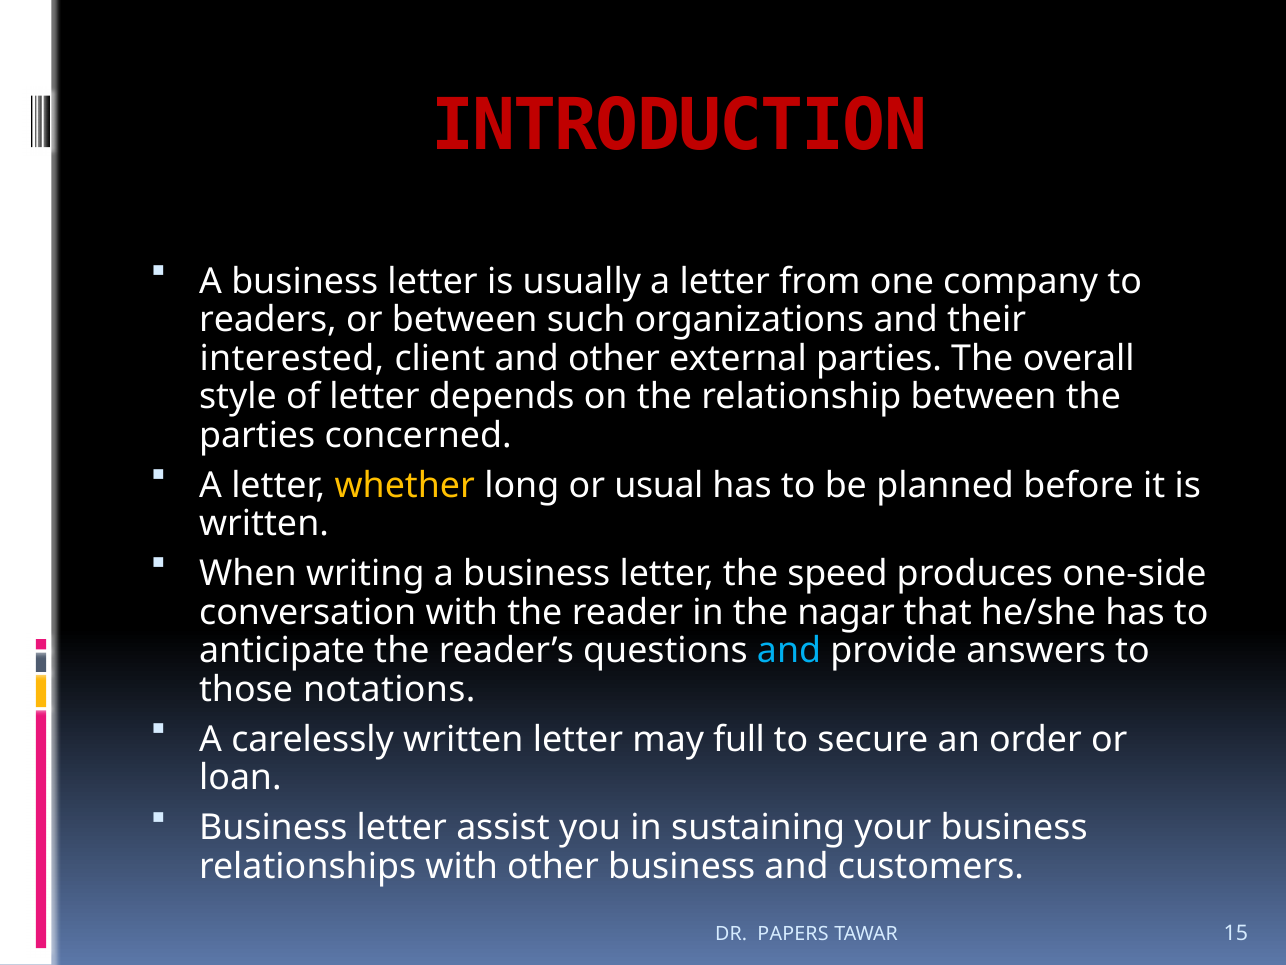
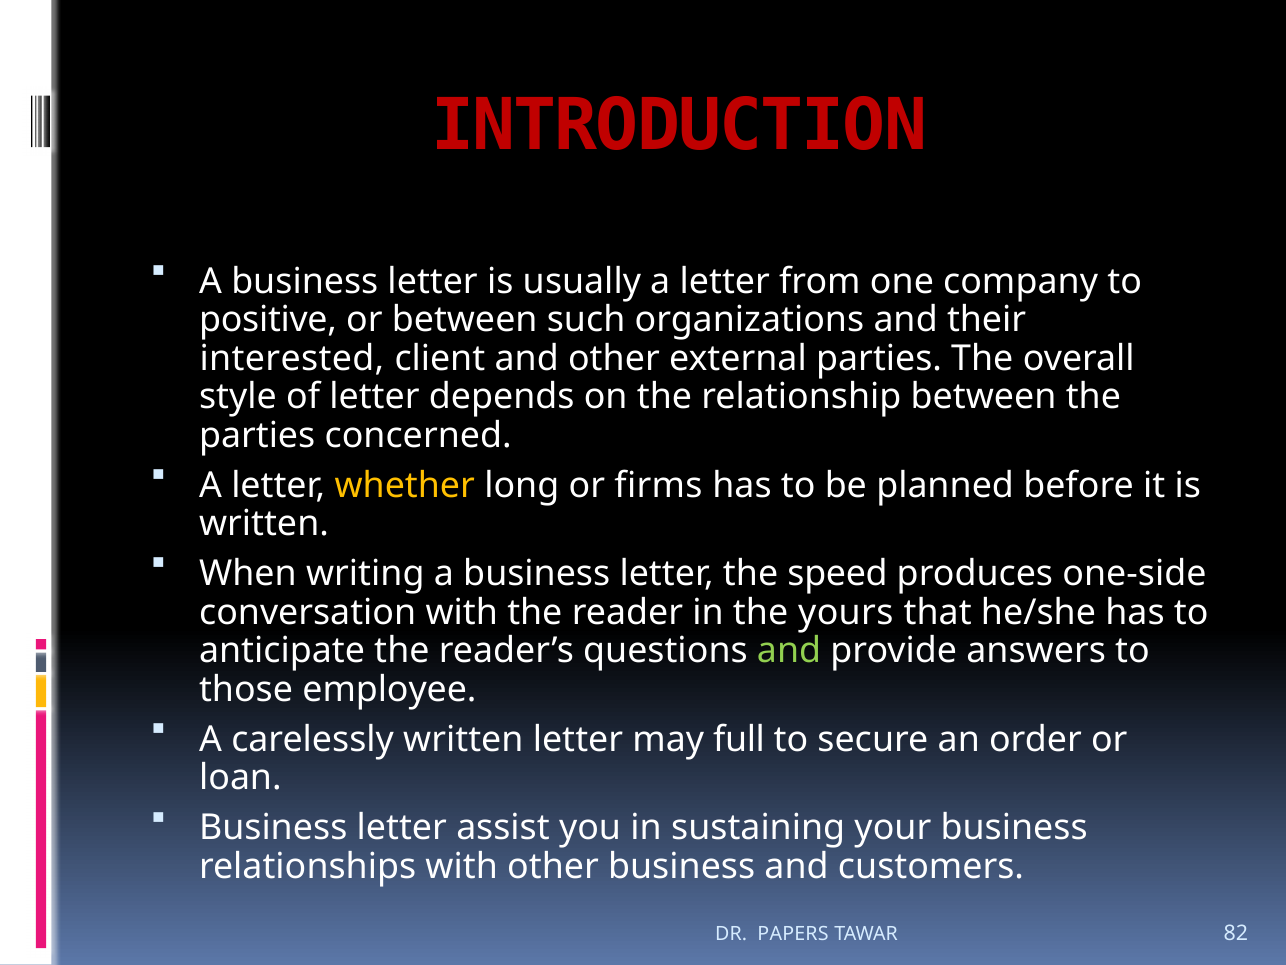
readers: readers -> positive
usual: usual -> firms
nagar: nagar -> yours
and at (789, 651) colour: light blue -> light green
notations: notations -> employee
15: 15 -> 82
